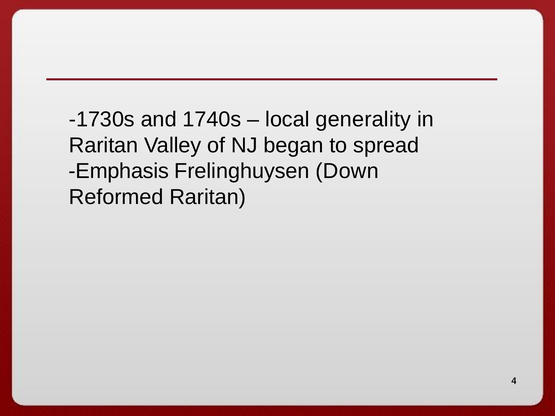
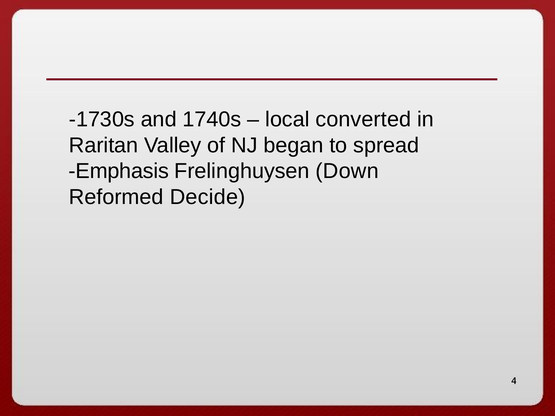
generality: generality -> converted
Reformed Raritan: Raritan -> Decide
